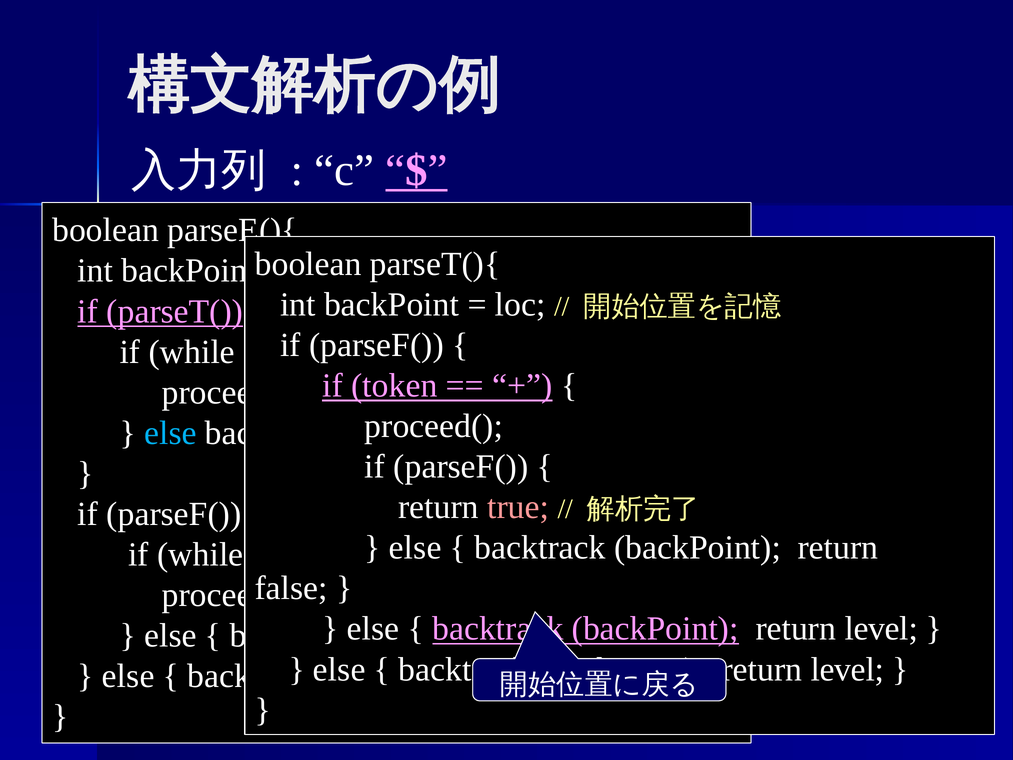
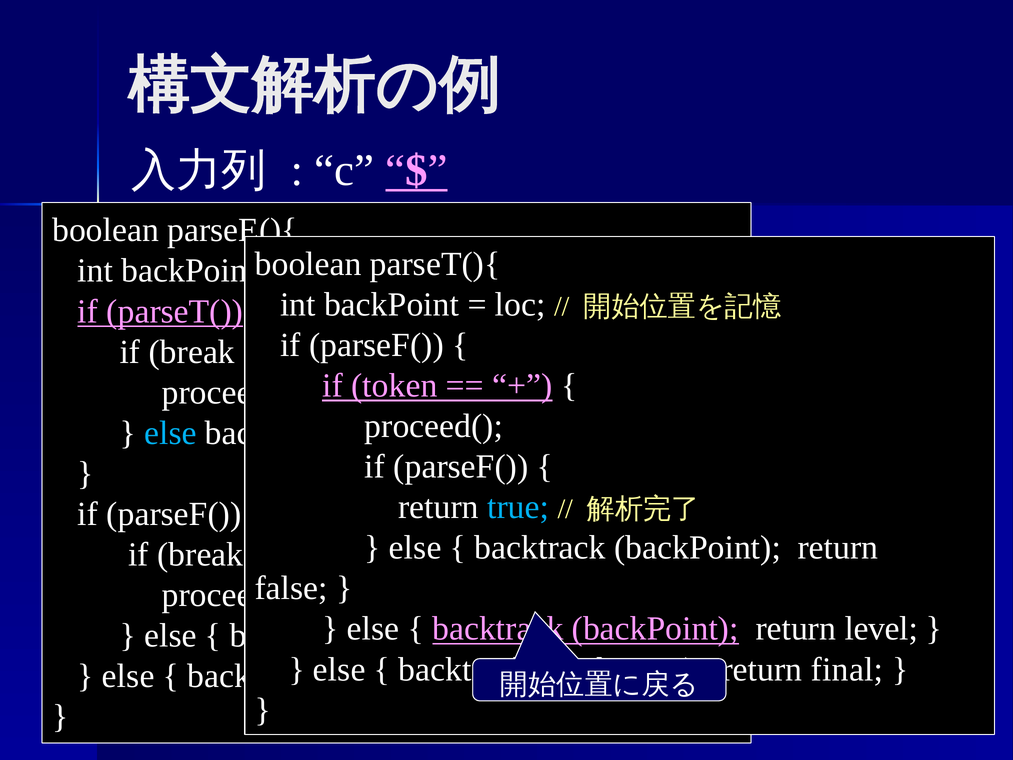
while at (192, 352): while -> break
true at (518, 507) colour: pink -> light blue
while at (200, 554): while -> break
level at (847, 669): level -> final
